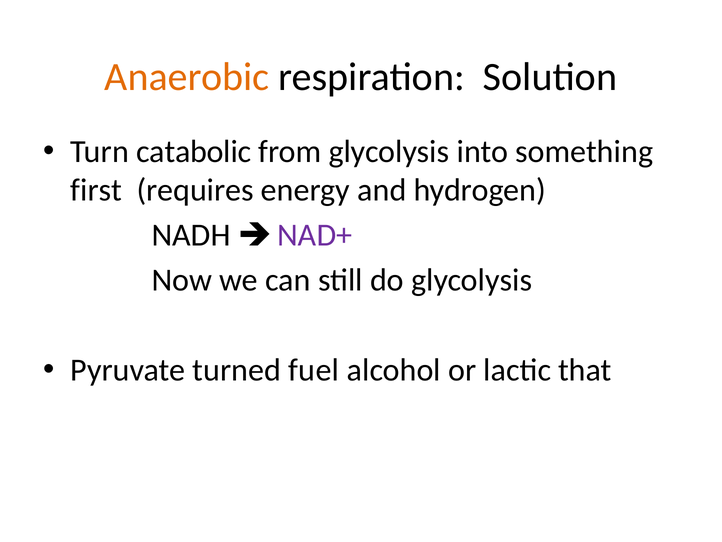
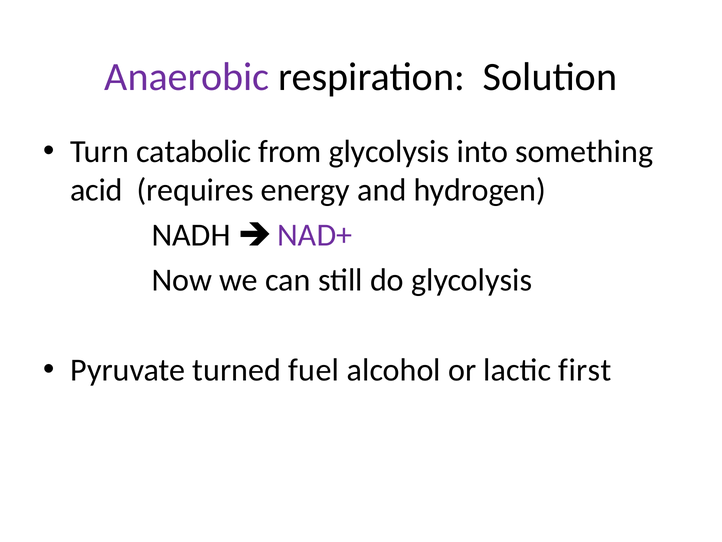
Anaerobic colour: orange -> purple
first: first -> acid
that: that -> first
